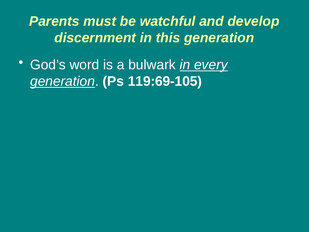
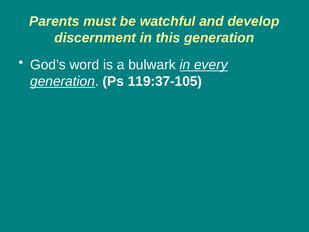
119:69-105: 119:69-105 -> 119:37-105
